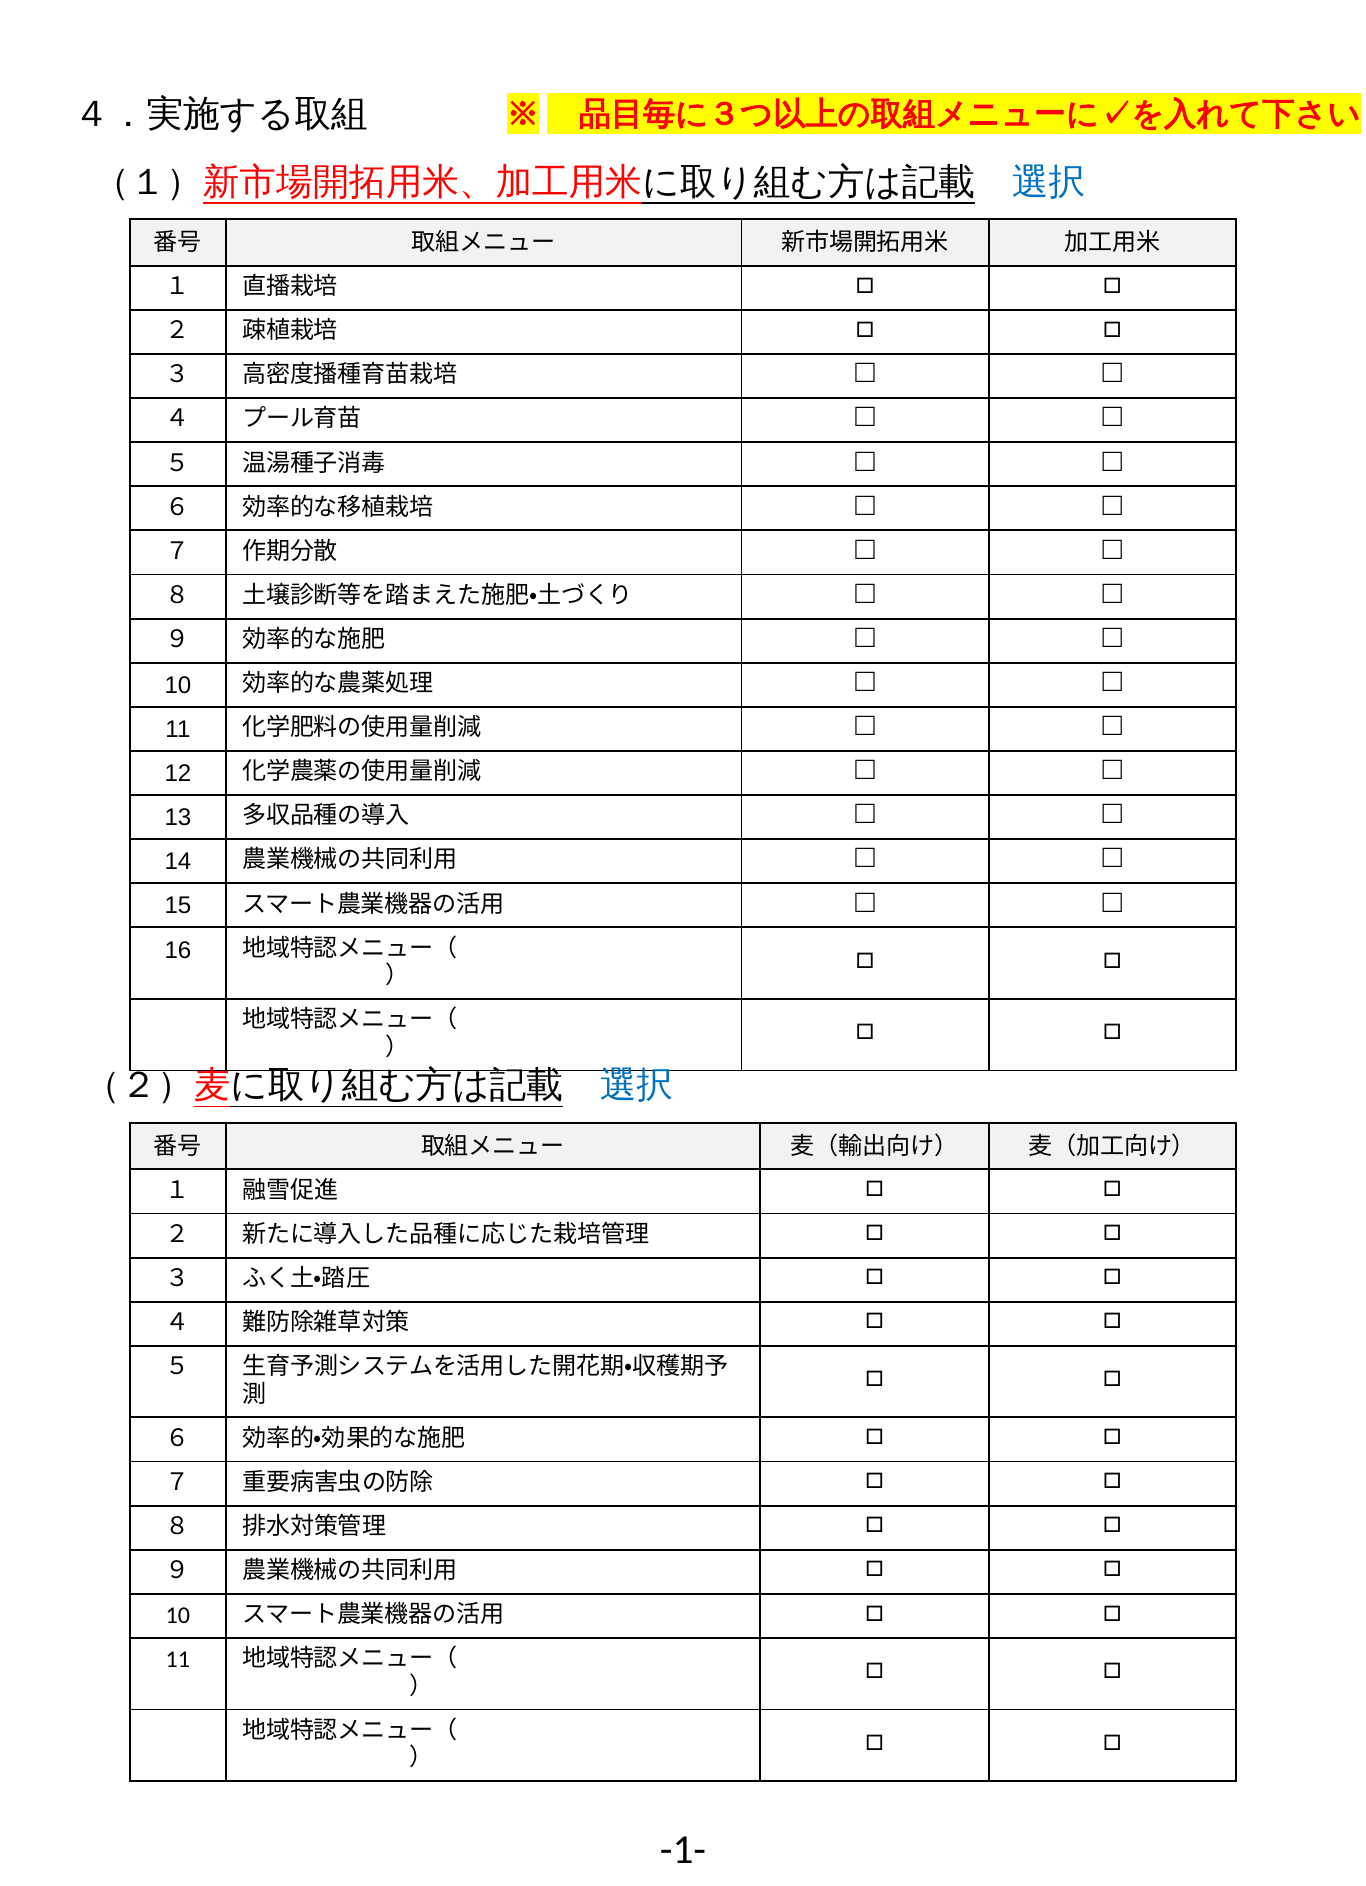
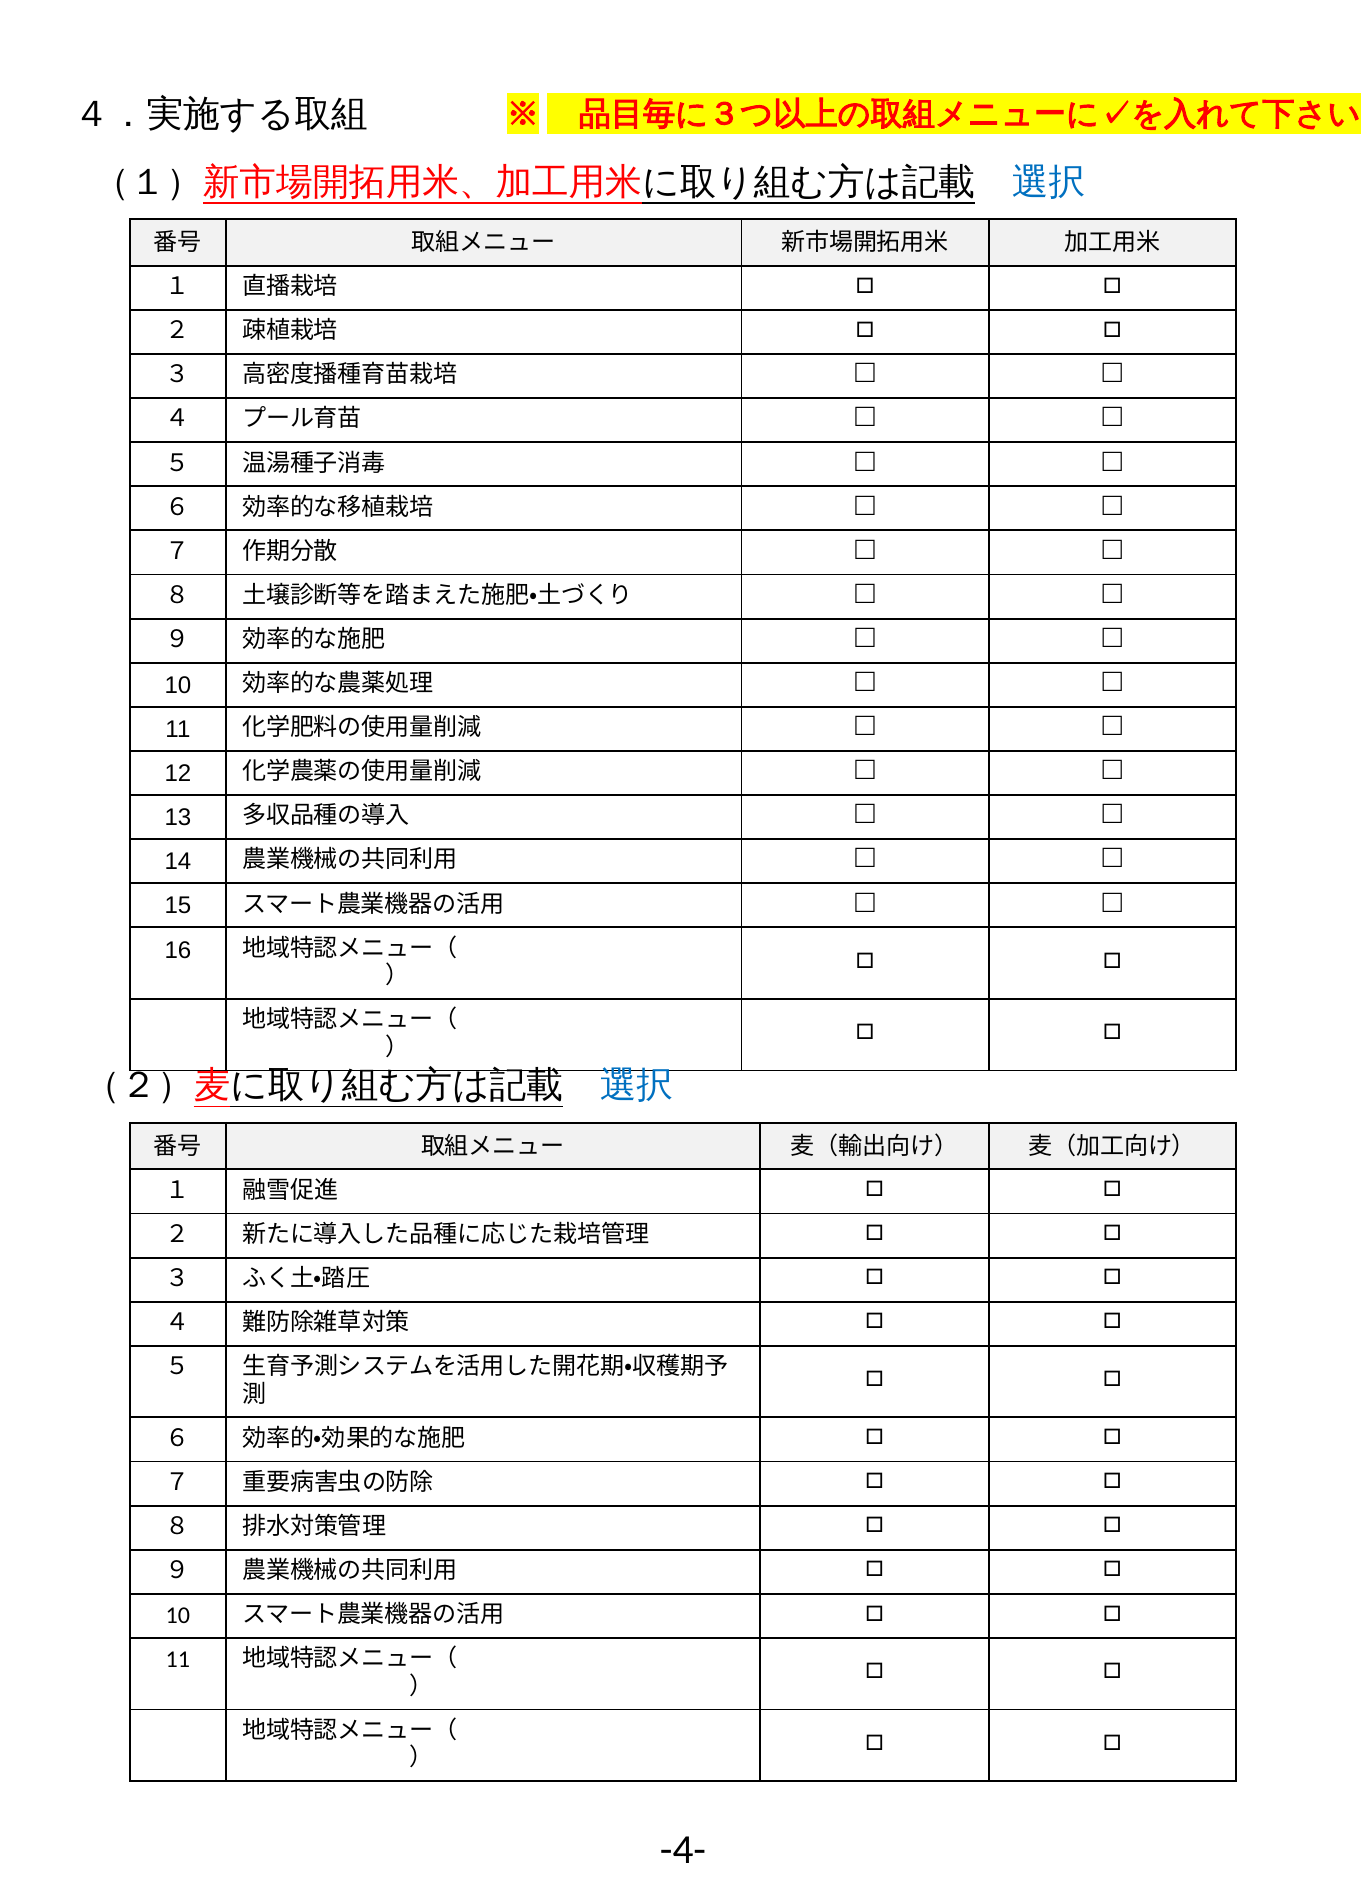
-1-: -1- -> -4-
